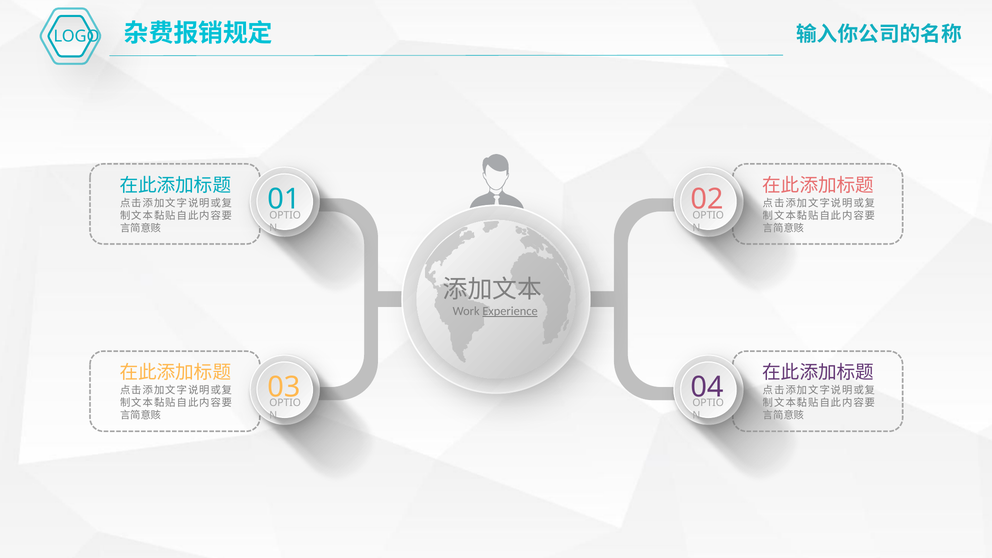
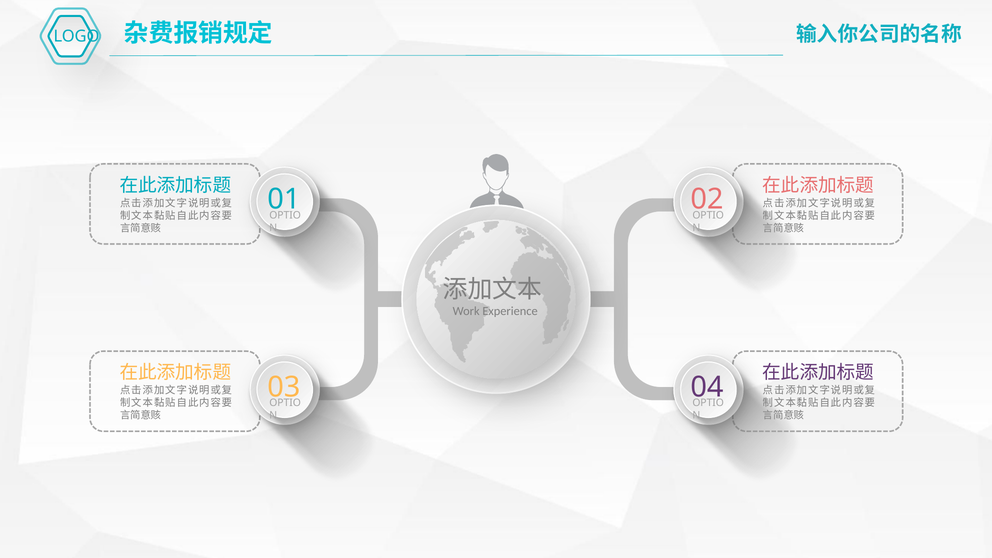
Experience underline: present -> none
